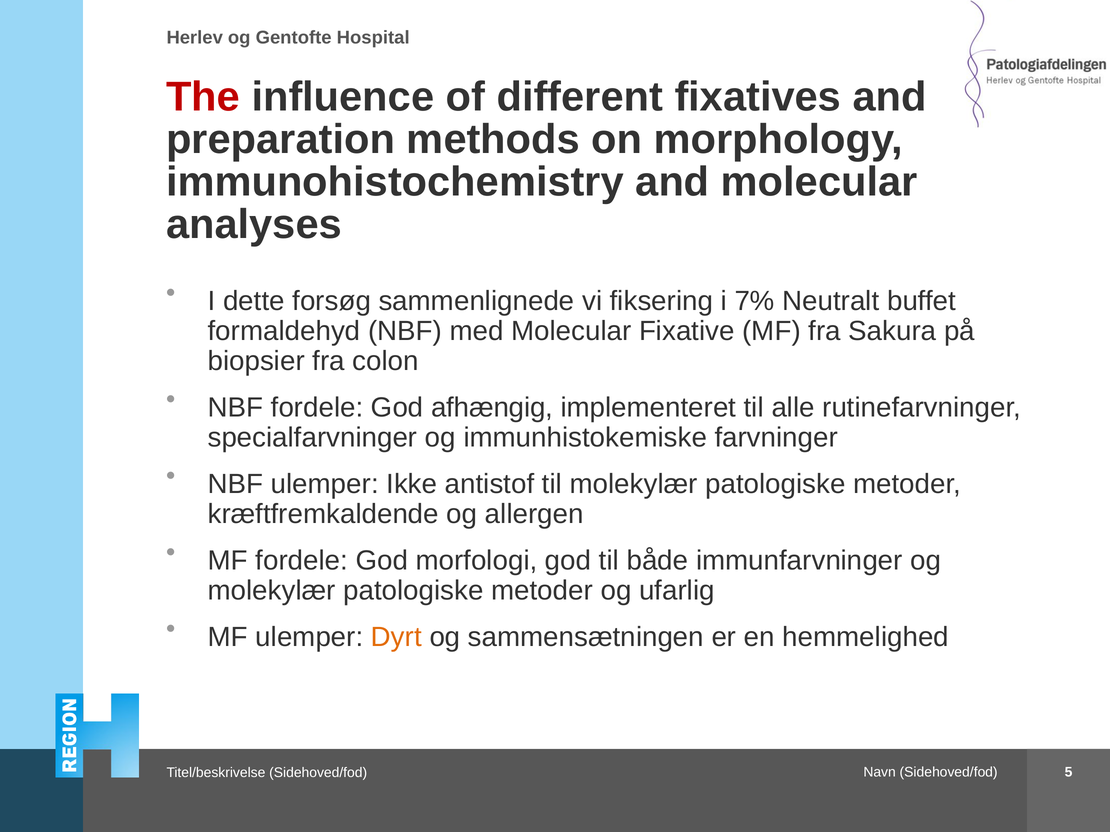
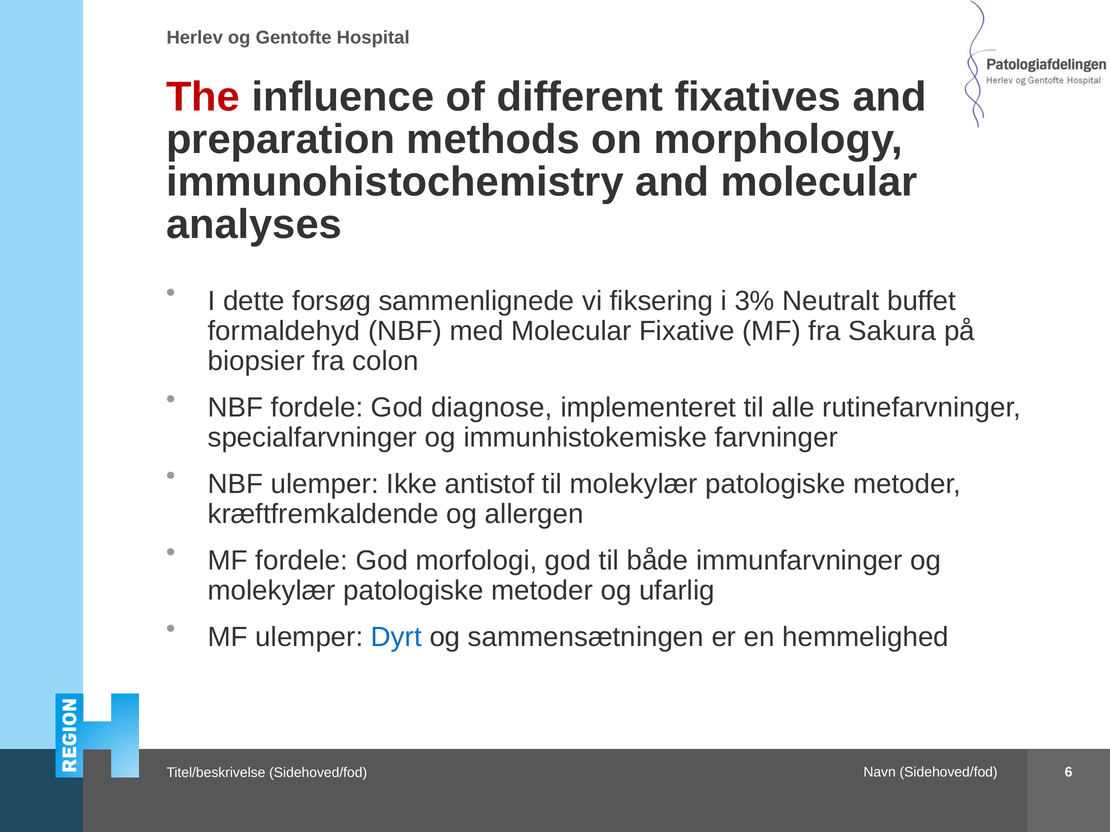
7%: 7% -> 3%
afhængig: afhængig -> diagnose
Dyrt colour: orange -> blue
5: 5 -> 6
